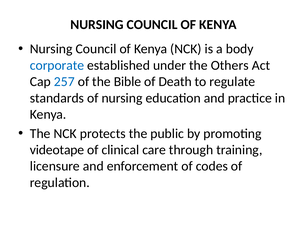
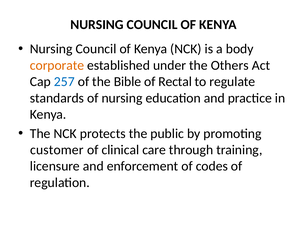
corporate colour: blue -> orange
Death: Death -> Rectal
videotape: videotape -> customer
